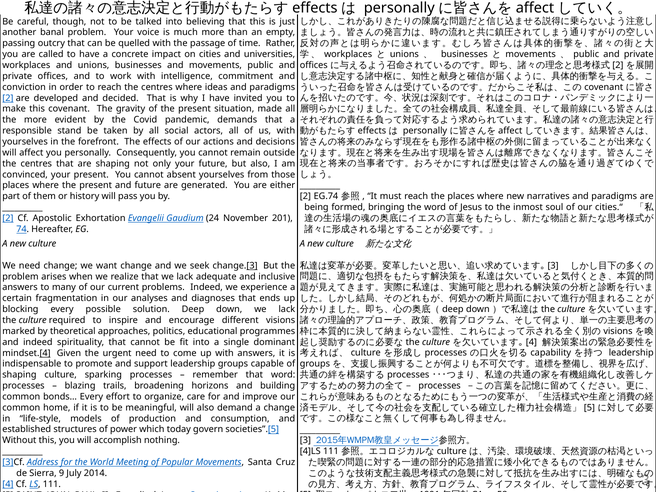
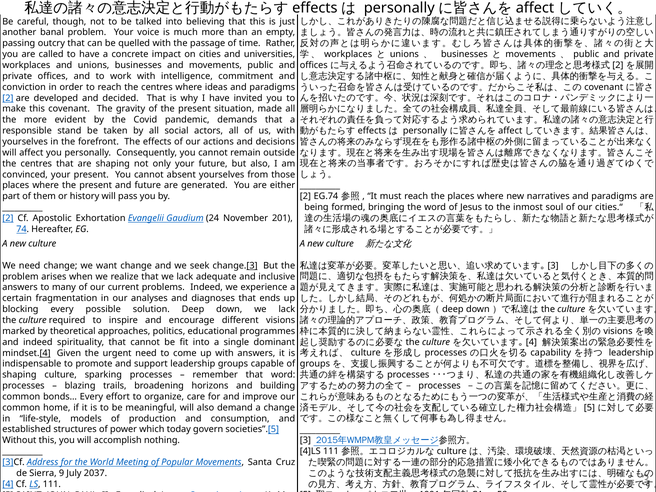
2014: 2014 -> 2037
